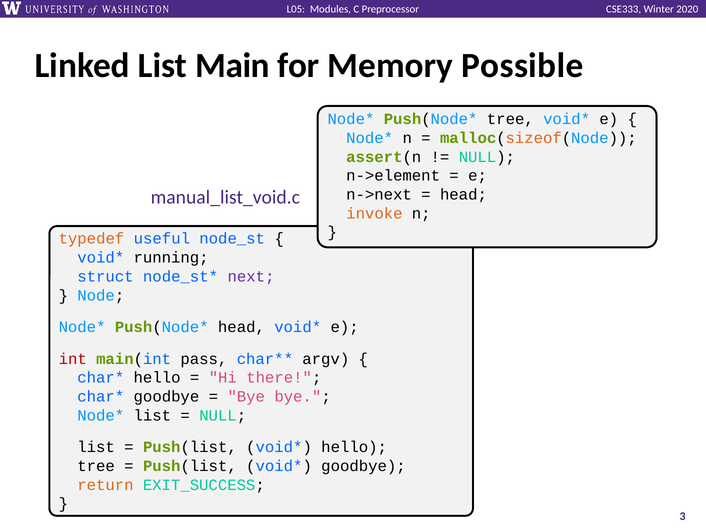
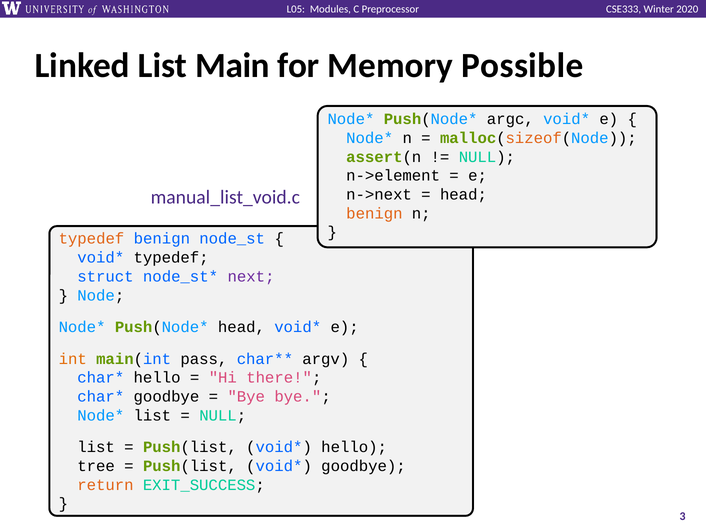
tree at (510, 119): tree -> argc
invoke at (374, 213): invoke -> benign
typedef useful: useful -> benign
running at (171, 257): running -> typedef
int colour: red -> orange
